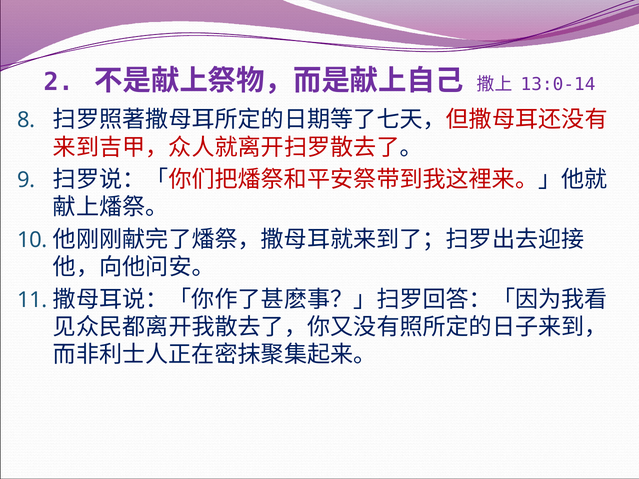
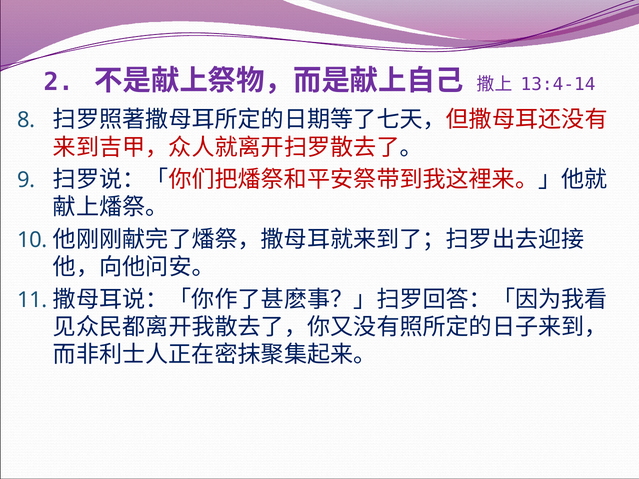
13:0-14: 13:0-14 -> 13:4-14
